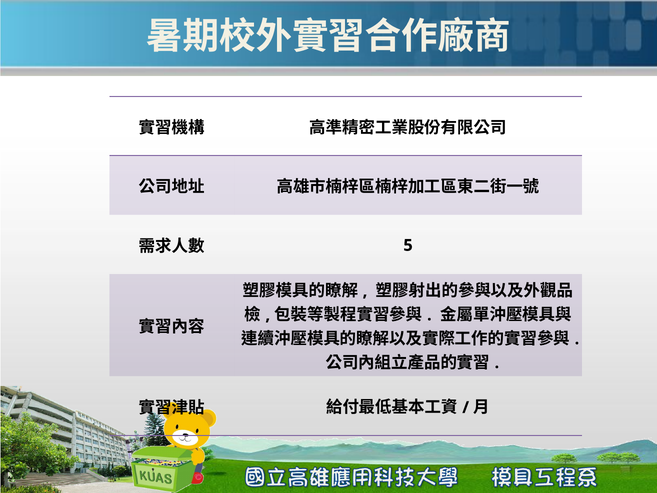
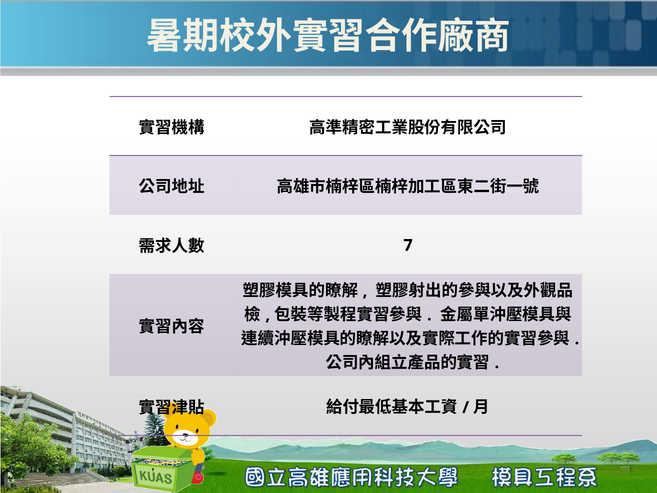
5: 5 -> 7
